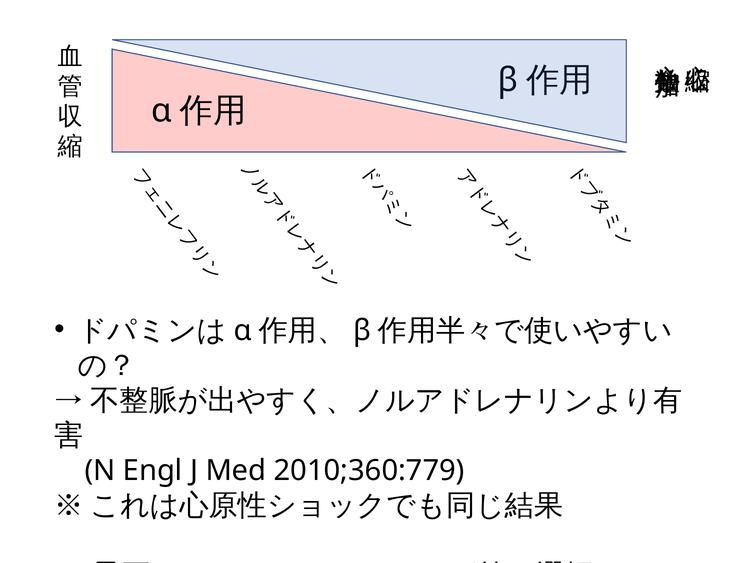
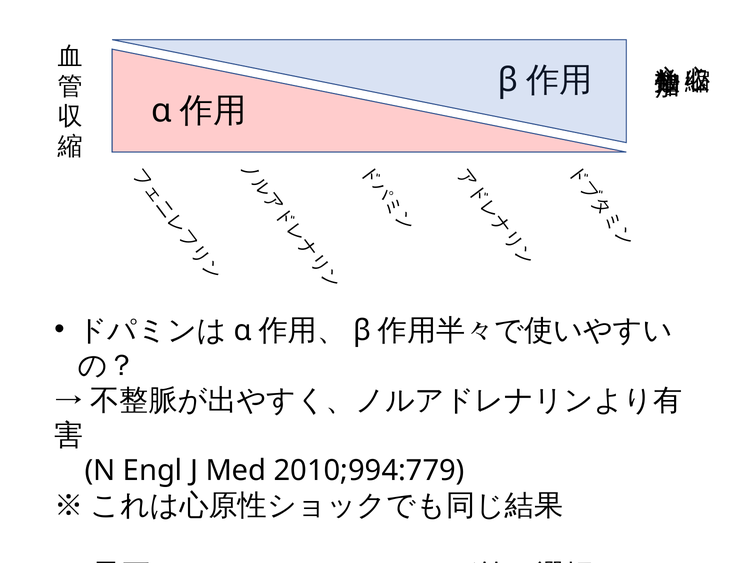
2010;360:779: 2010;360:779 -> 2010;994:779
